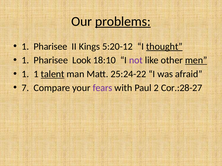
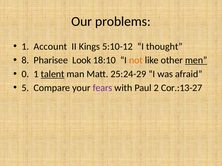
problems underline: present -> none
Pharisee at (50, 47): Pharisee -> Account
5:20-12: 5:20-12 -> 5:10-12
thought underline: present -> none
1 at (25, 60): 1 -> 8
not colour: purple -> orange
1 at (25, 74): 1 -> 0
25:24-22: 25:24-22 -> 25:24-29
7: 7 -> 5
Cor.:28-27: Cor.:28-27 -> Cor.:13-27
